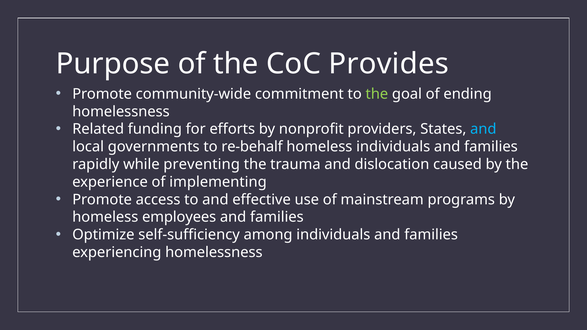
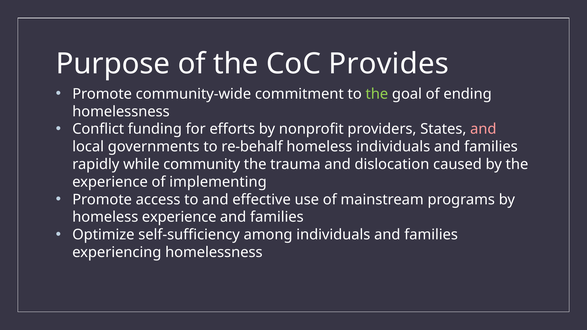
Related: Related -> Conflict
and at (483, 129) colour: light blue -> pink
preventing: preventing -> community
homeless employees: employees -> experience
